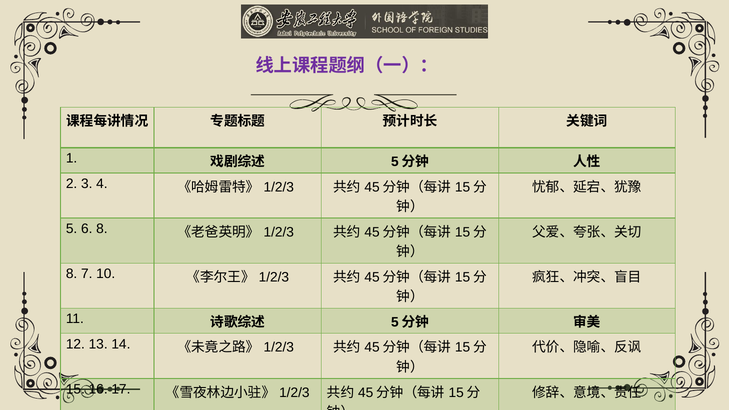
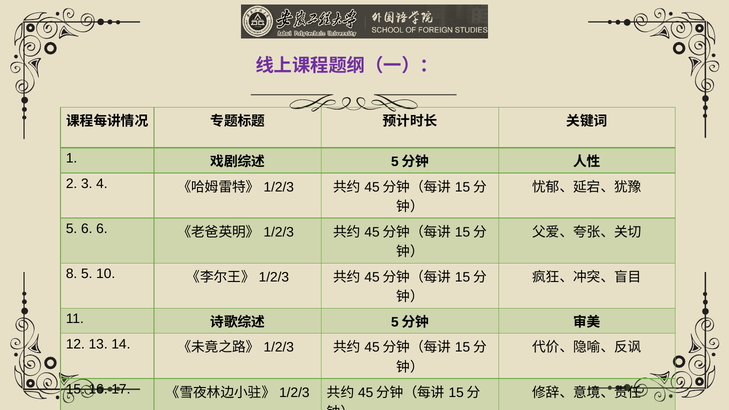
6 8: 8 -> 6
8 7: 7 -> 5
